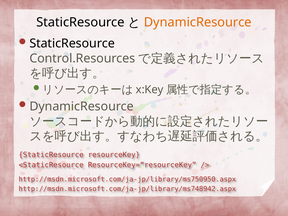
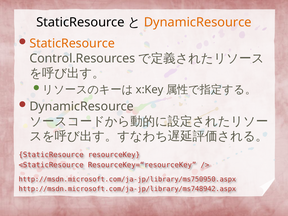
StaticResource at (72, 44) colour: black -> orange
